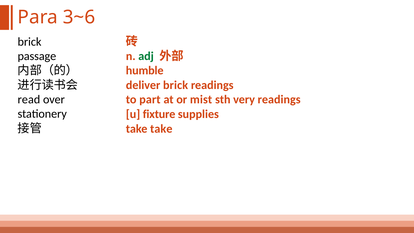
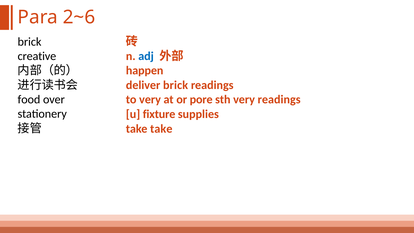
3~6: 3~6 -> 2~6
passage: passage -> creative
adj colour: green -> blue
humble: humble -> happen
read: read -> food
to part: part -> very
mist: mist -> pore
